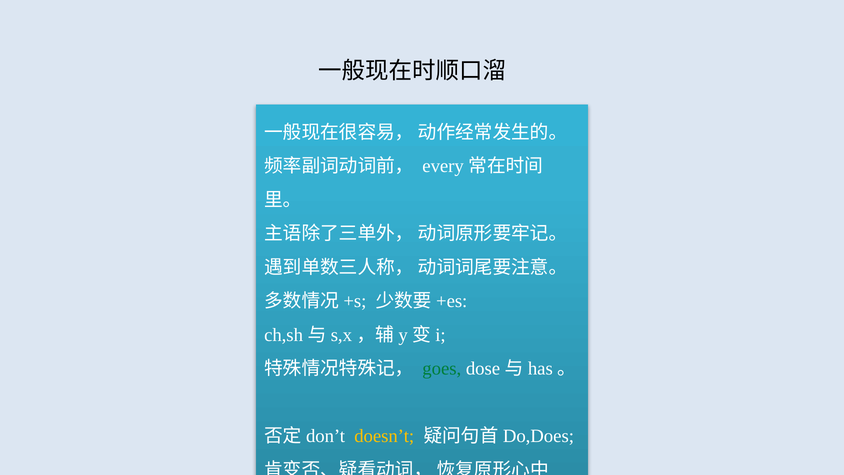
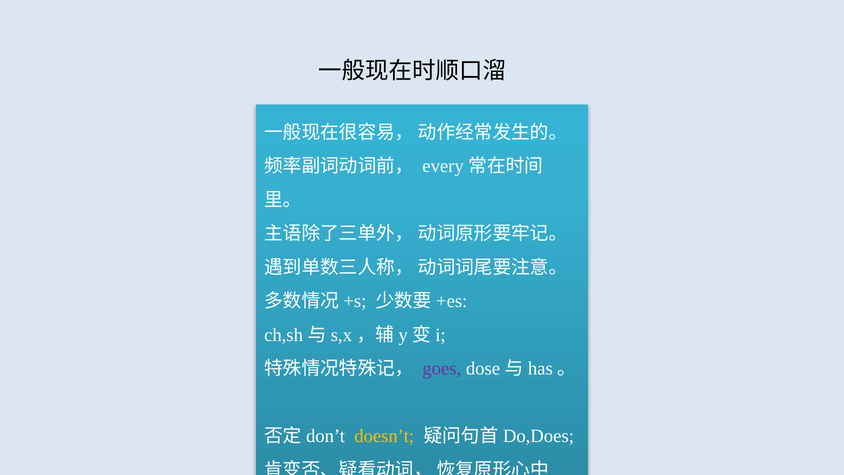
goes colour: green -> purple
